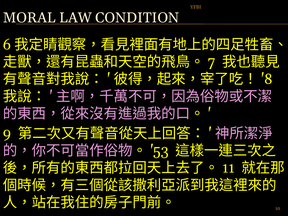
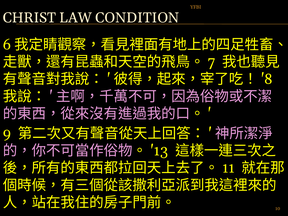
MORAL: MORAL -> CHRIST
53: 53 -> 13
